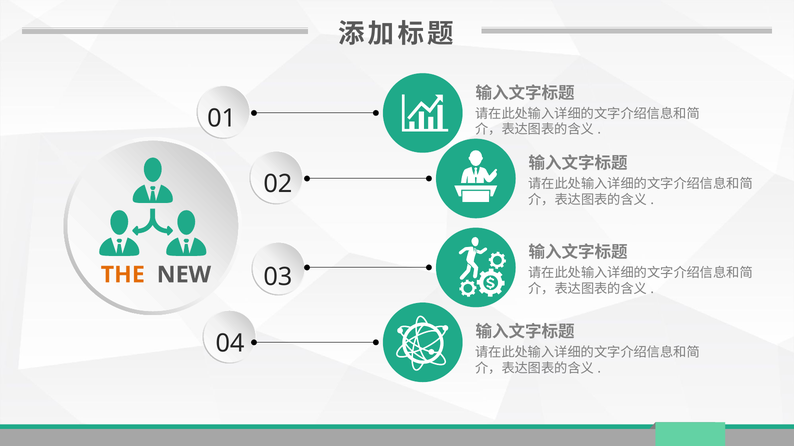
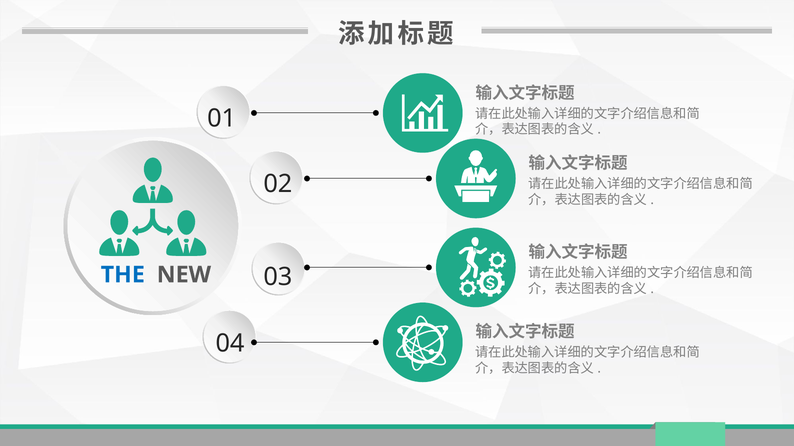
THE colour: orange -> blue
